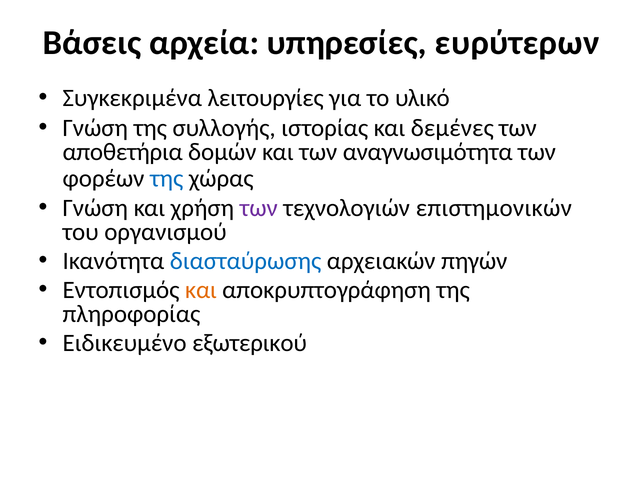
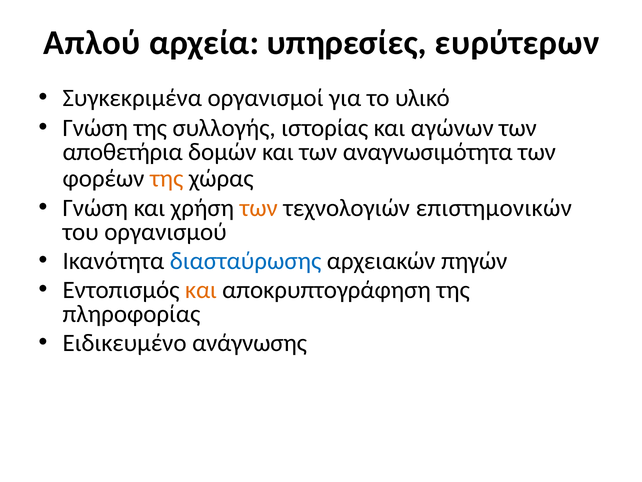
Βάσεις: Βάσεις -> Απλού
λειτουργίες: λειτουργίες -> οργανισμοί
δεμένες: δεμένες -> αγώνων
της at (167, 178) colour: blue -> orange
των at (259, 208) colour: purple -> orange
εξωτερικού: εξωτερικού -> ανάγνωσης
